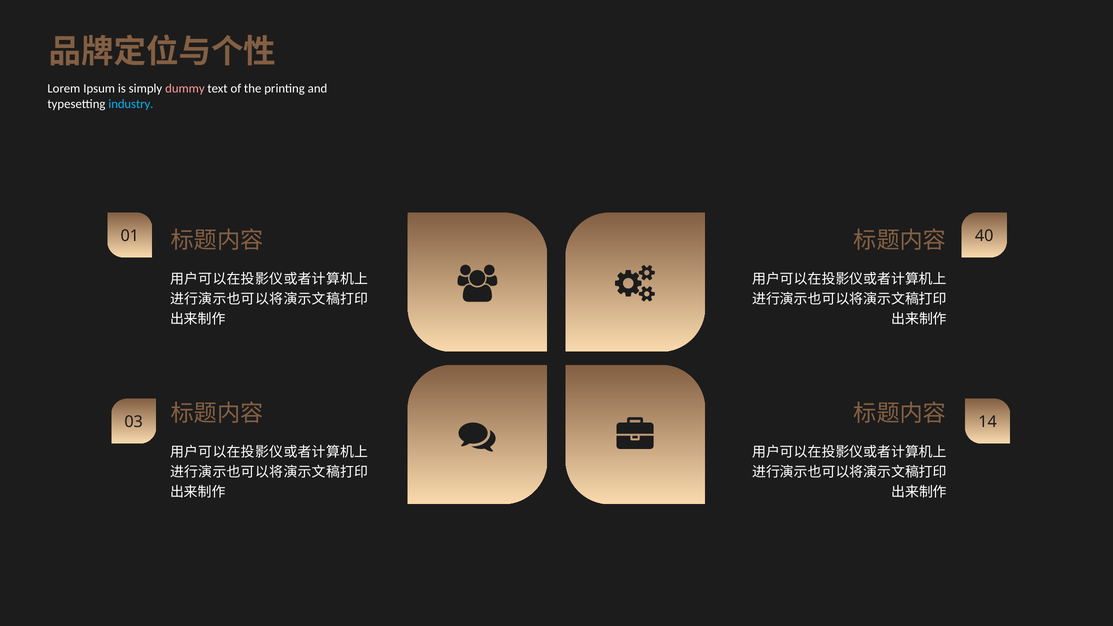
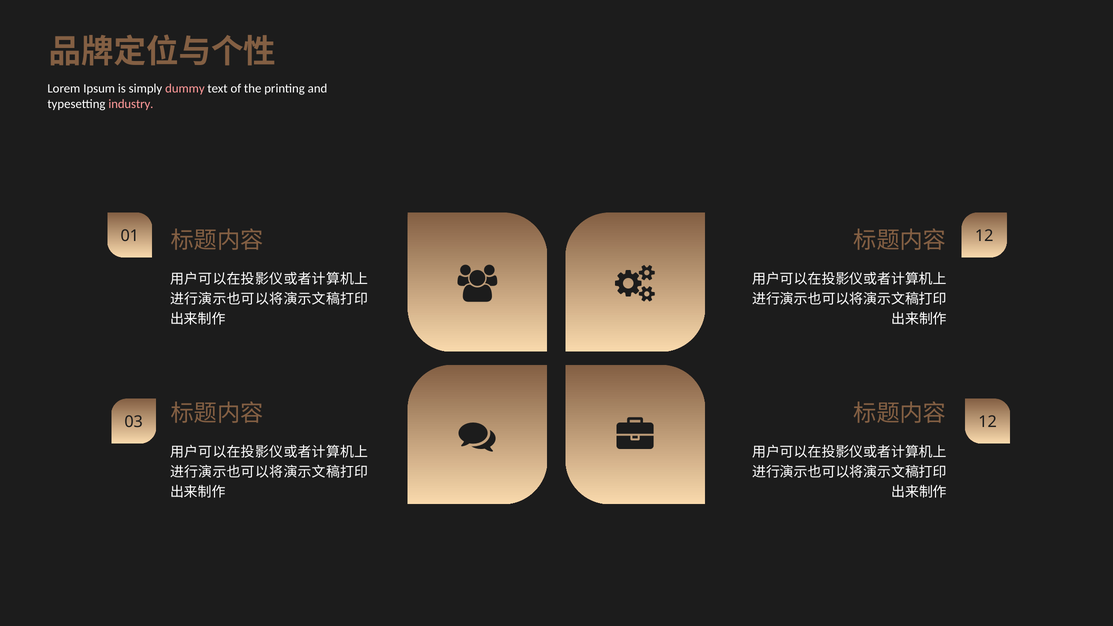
industry colour: light blue -> pink
01 40: 40 -> 12
03 14: 14 -> 12
